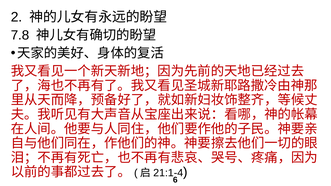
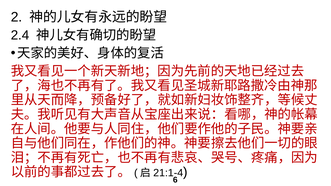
7.8: 7.8 -> 2.4
